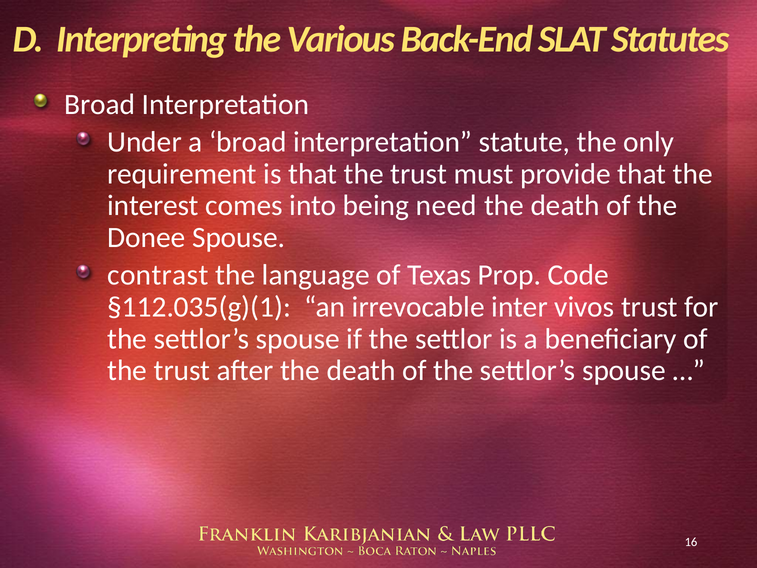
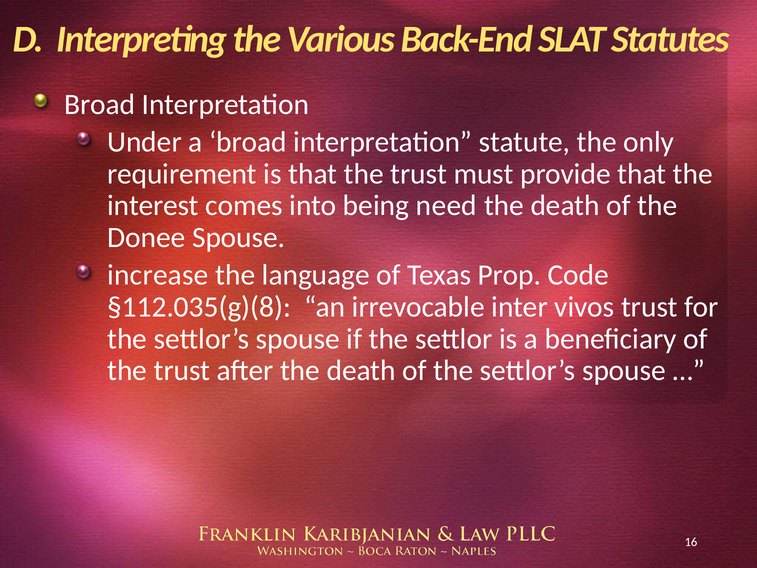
contrast: contrast -> increase
§112.035(g)(1: §112.035(g)(1 -> §112.035(g)(8
